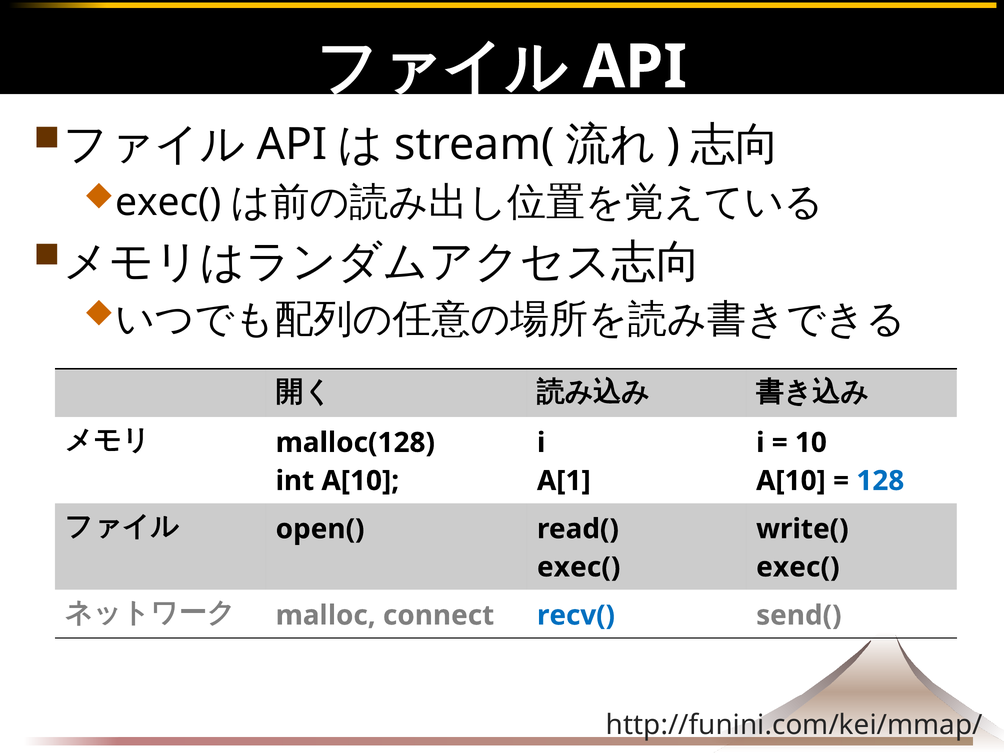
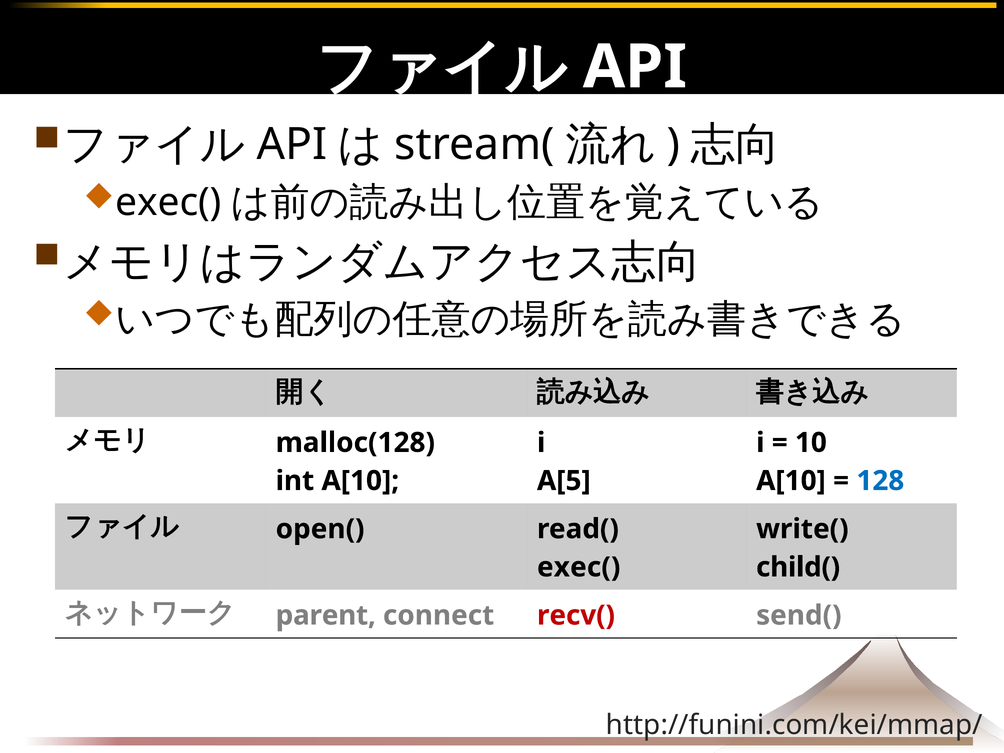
A[1: A[1 -> A[5
exec( at (798, 567): exec( -> child(
malloc: malloc -> parent
recv( colour: blue -> red
